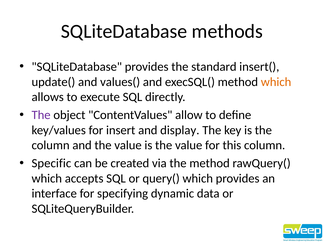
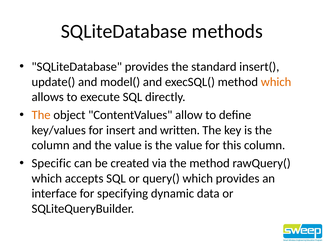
values(: values( -> model(
The at (41, 115) colour: purple -> orange
display: display -> written
